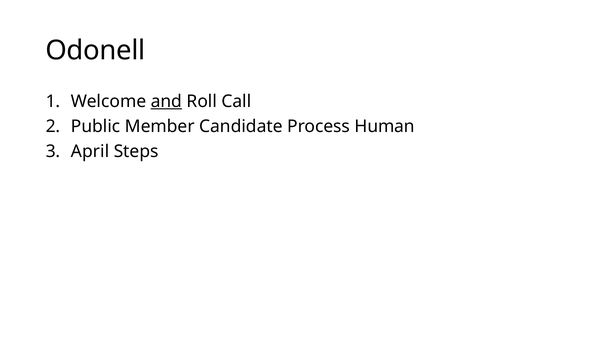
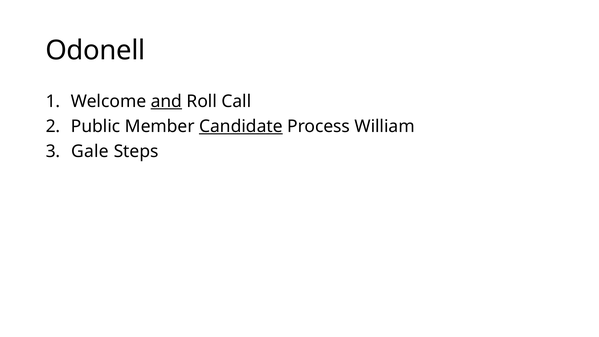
Candidate underline: none -> present
Human: Human -> William
April: April -> Gale
